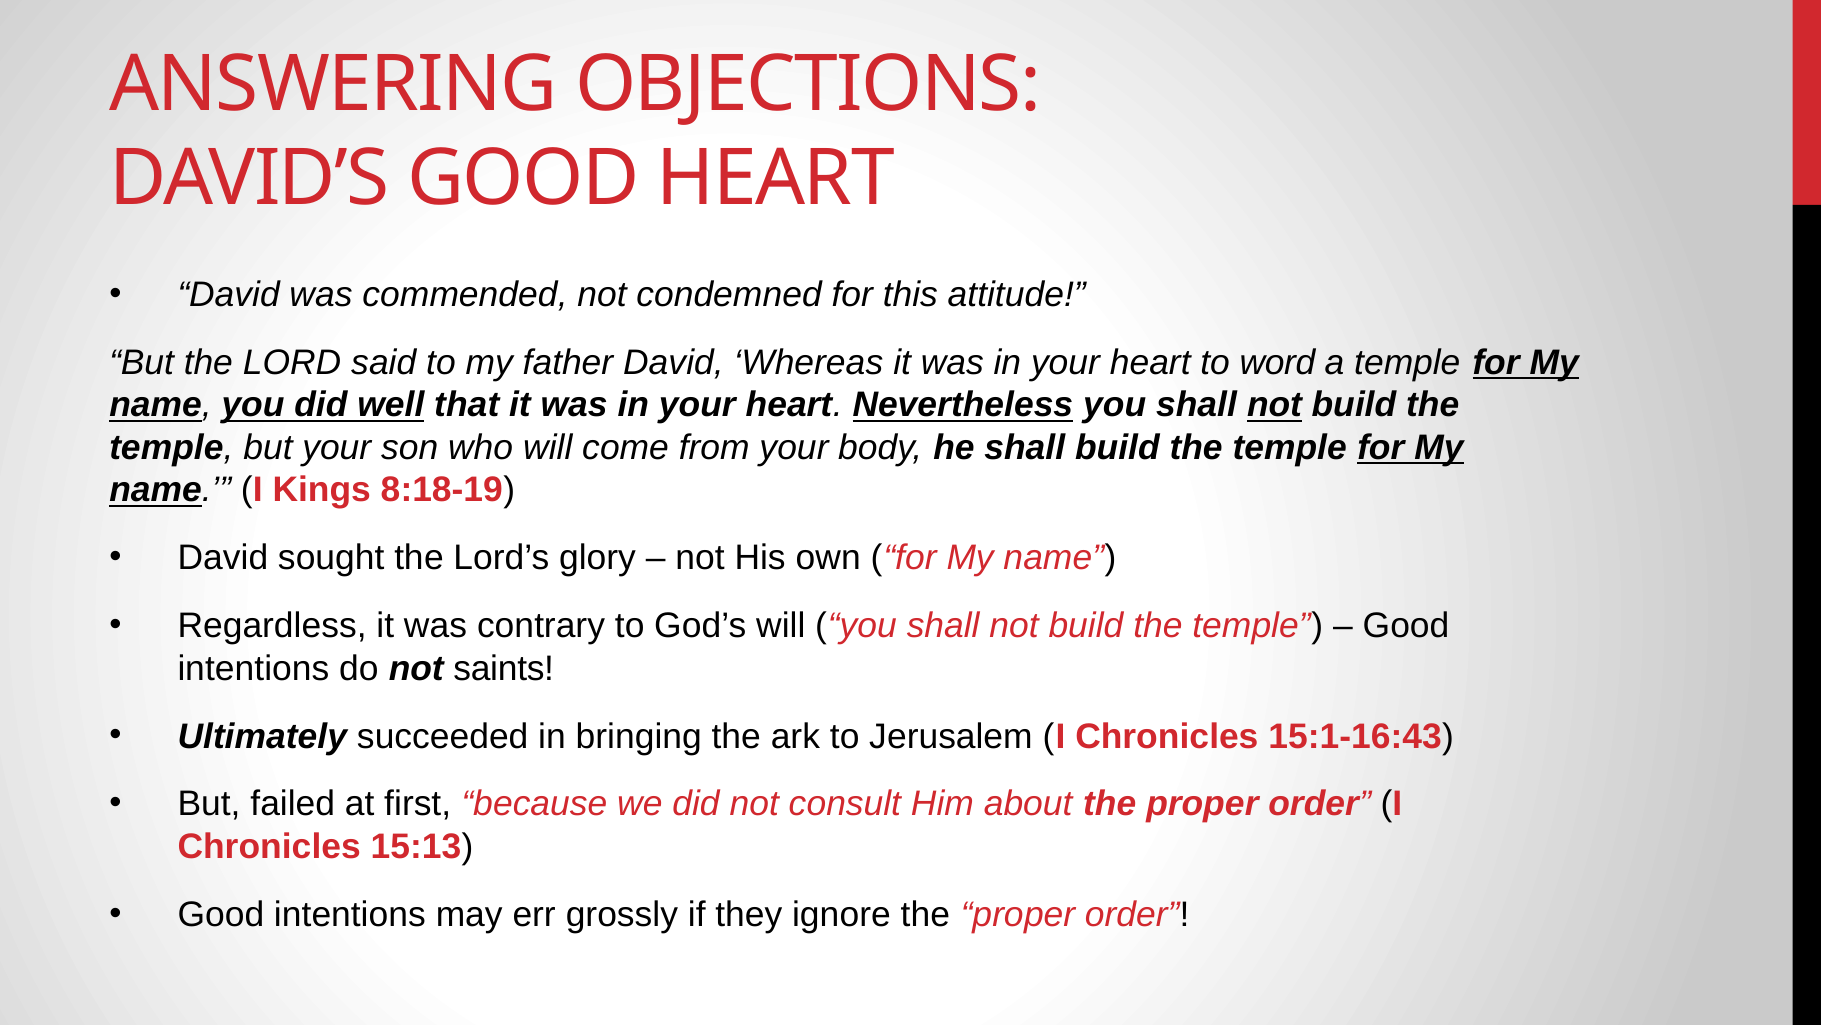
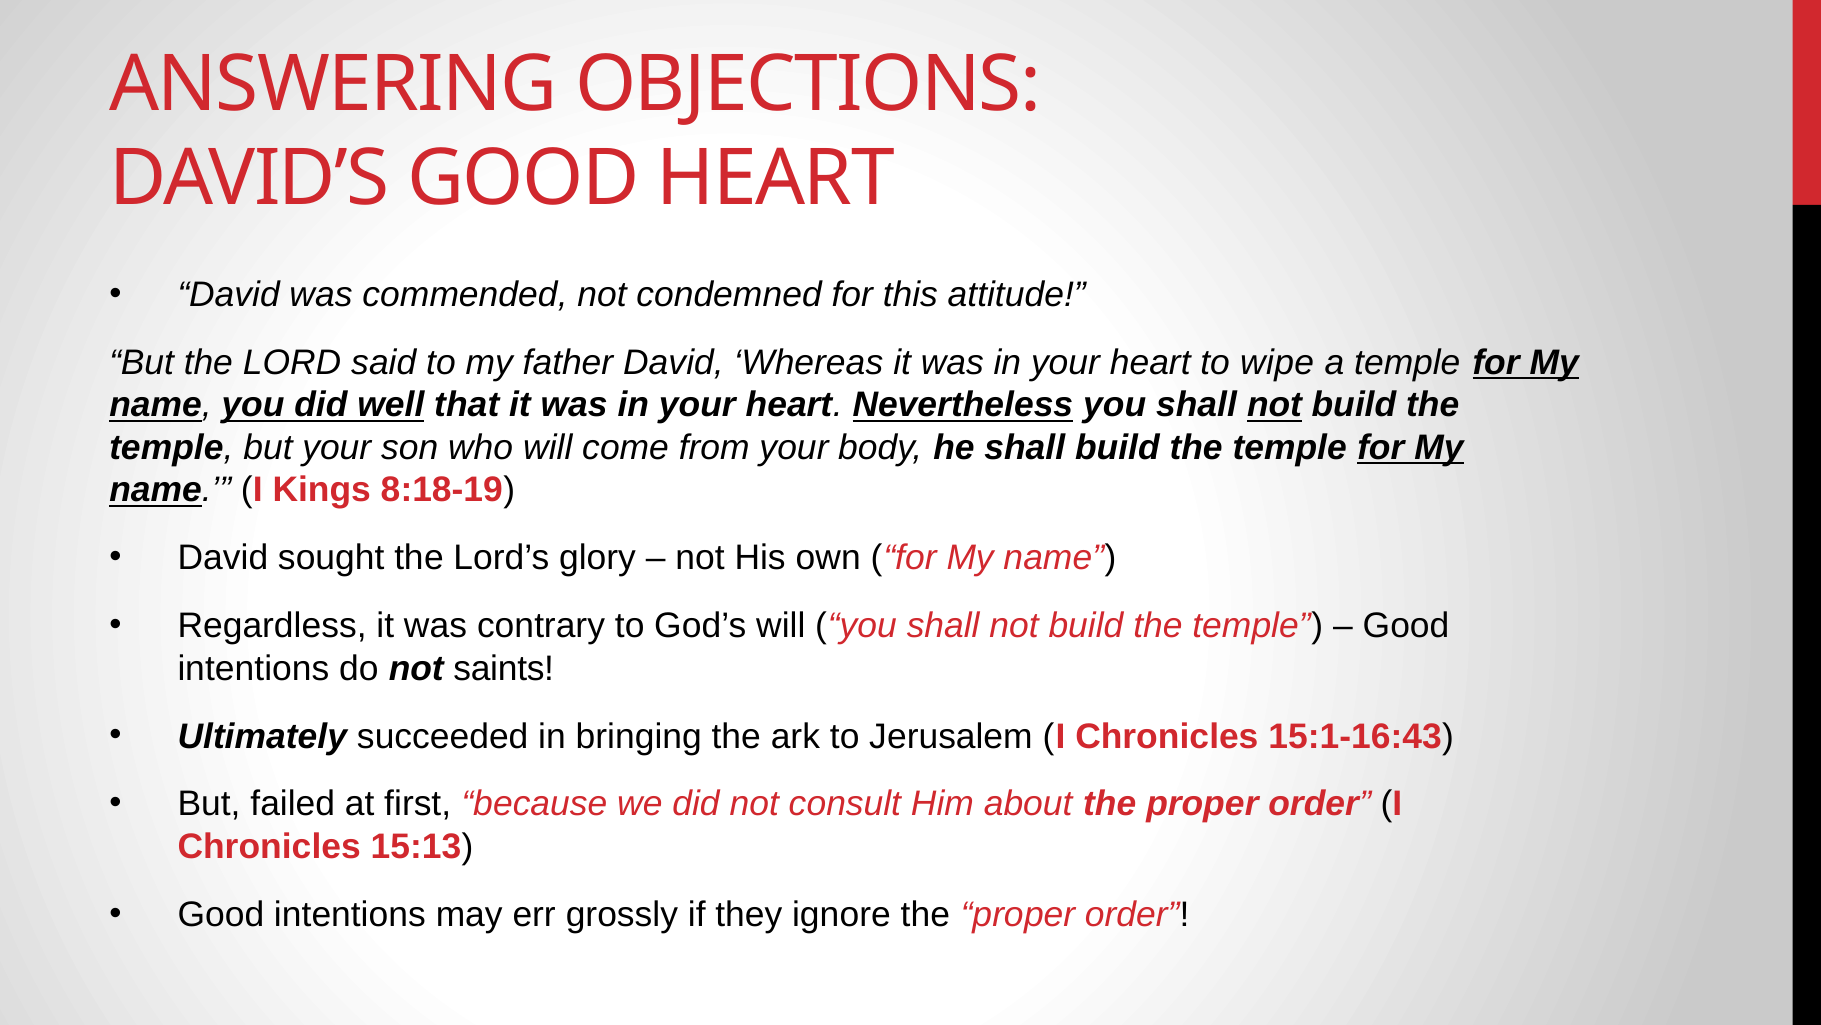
word: word -> wipe
